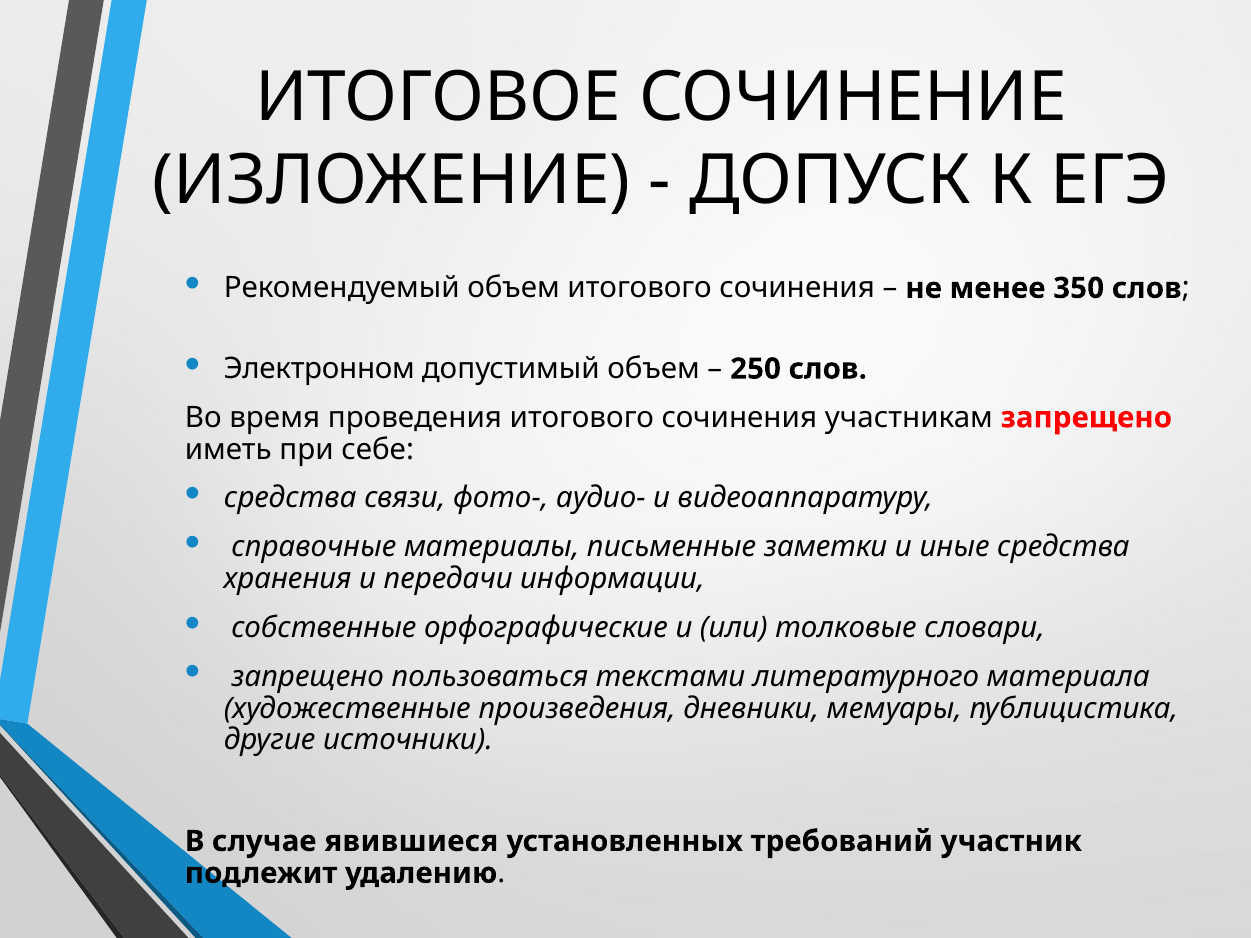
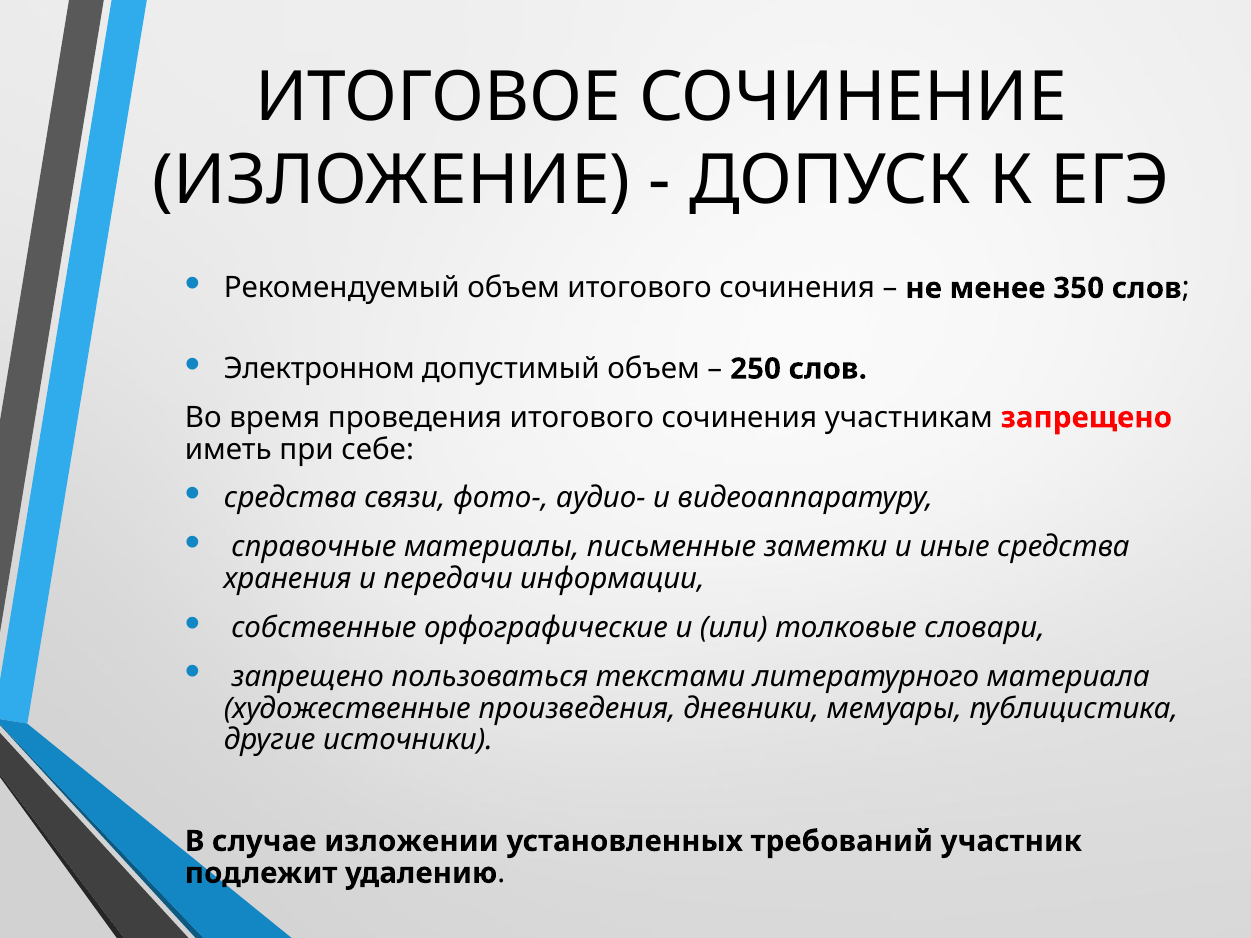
явившиеся: явившиеся -> изложении
